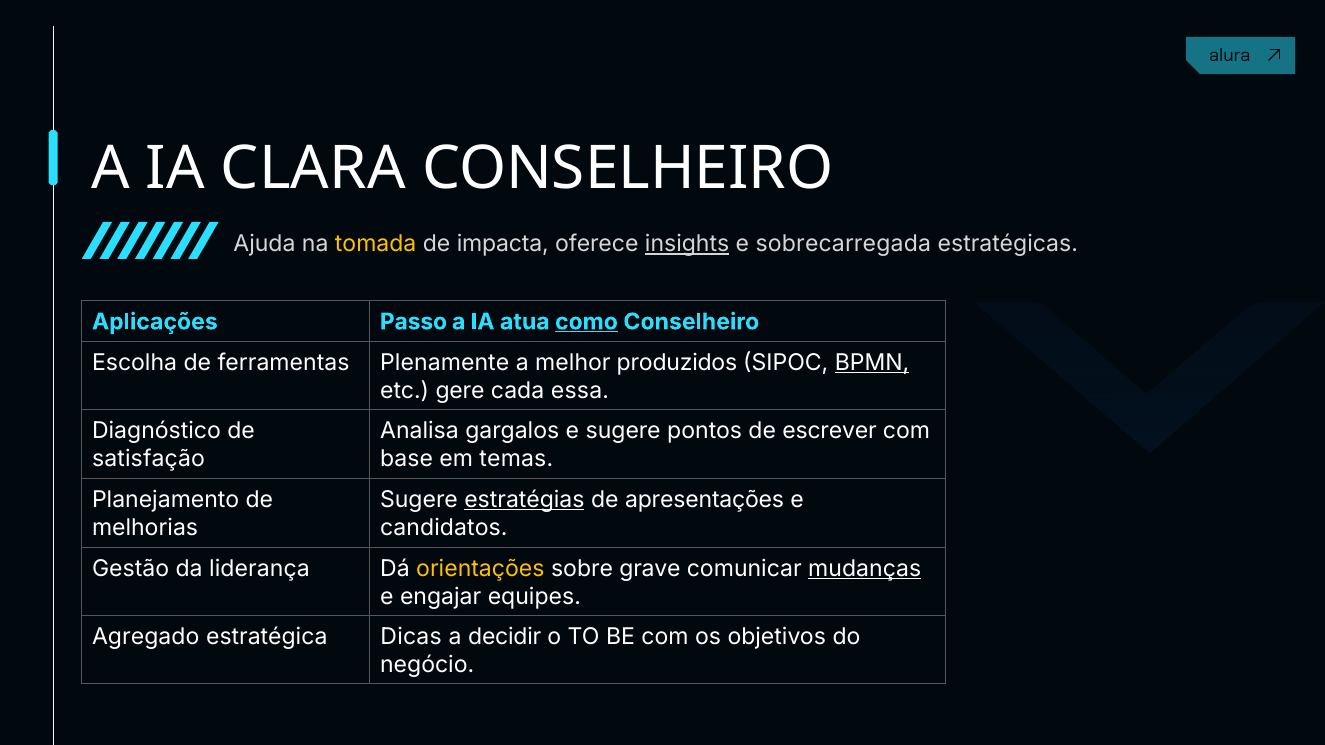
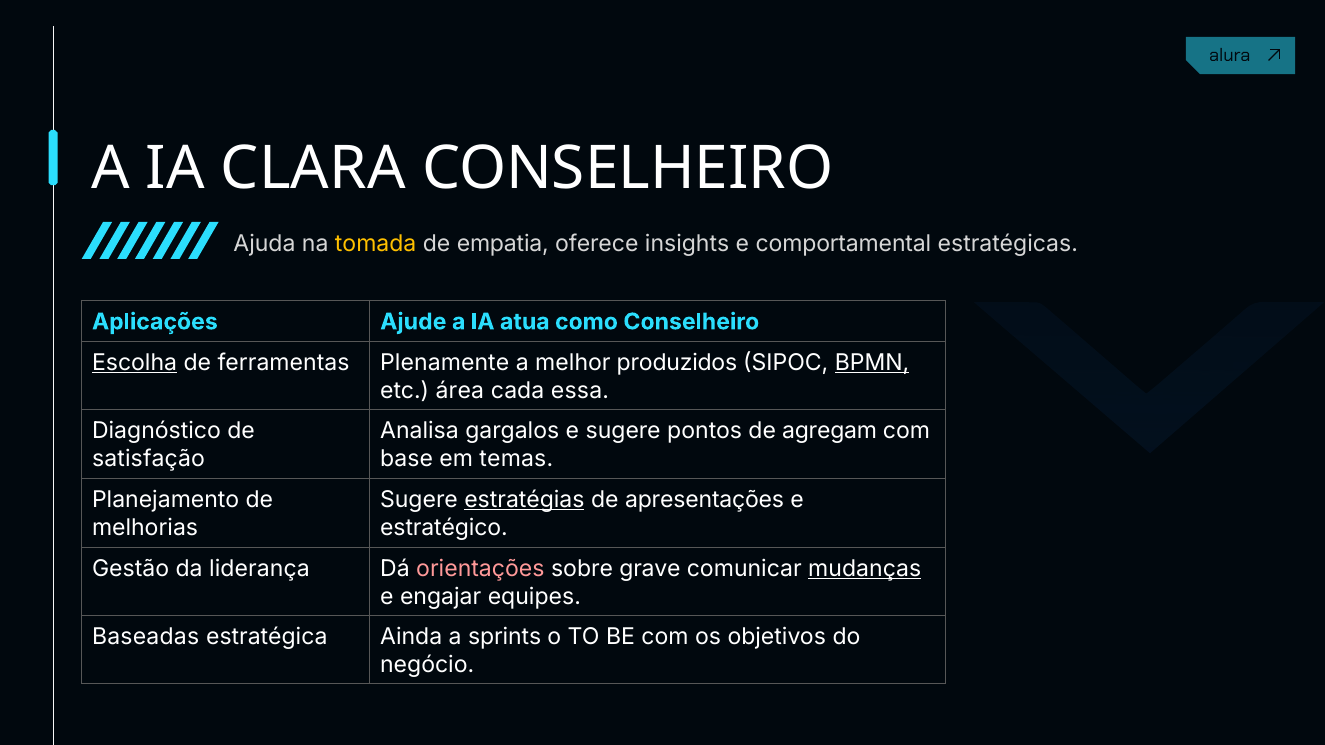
impacta: impacta -> empatia
insights underline: present -> none
sobrecarregada: sobrecarregada -> comportamental
Passo: Passo -> Ajude
como underline: present -> none
Escolha underline: none -> present
gere: gere -> área
escrever: escrever -> agregam
candidatos: candidatos -> estratégico
orientações colour: yellow -> pink
Agregado: Agregado -> Baseadas
Dicas: Dicas -> Ainda
decidir: decidir -> sprints
